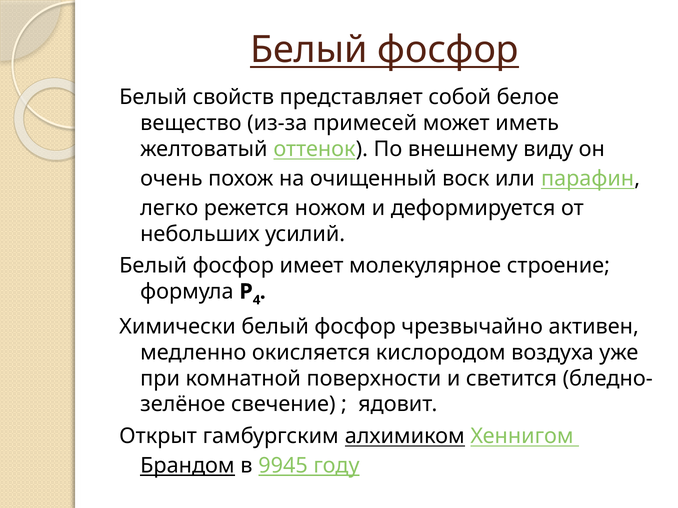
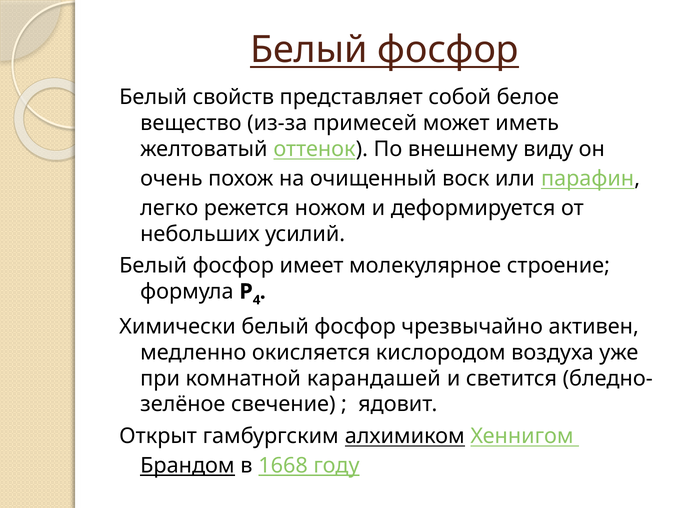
поверхности: поверхности -> карандашей
9945: 9945 -> 1668
